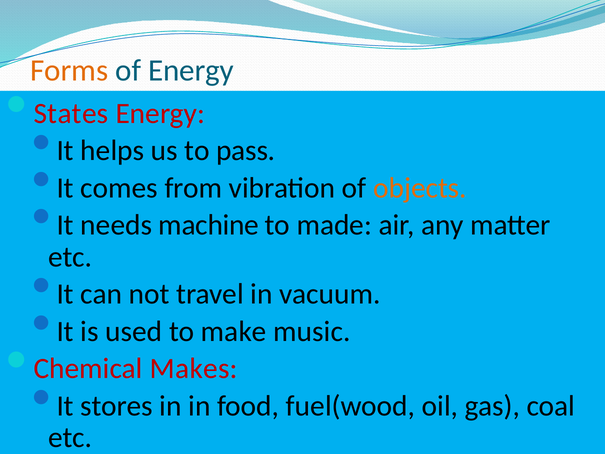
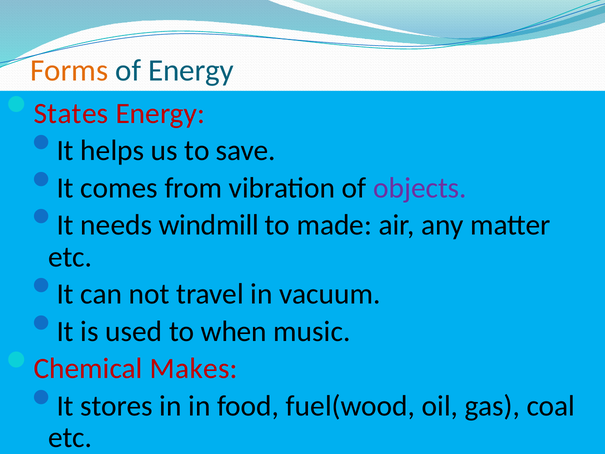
pass: pass -> save
objects colour: orange -> purple
machine: machine -> windmill
make: make -> when
